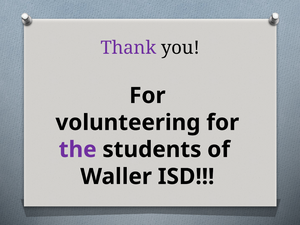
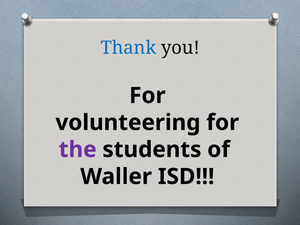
Thank colour: purple -> blue
